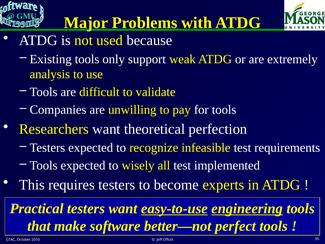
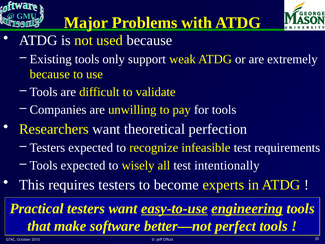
analysis at (50, 74): analysis -> because
implemented: implemented -> intentionally
